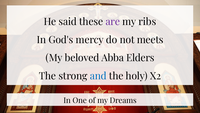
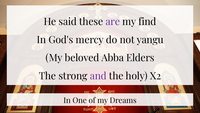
ribs: ribs -> find
meets: meets -> yangu
and colour: blue -> purple
